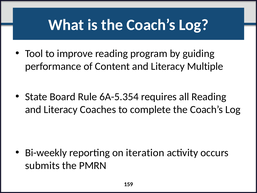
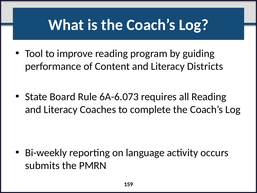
Multiple: Multiple -> Districts
6A-5.354: 6A-5.354 -> 6A-6.073
iteration: iteration -> language
